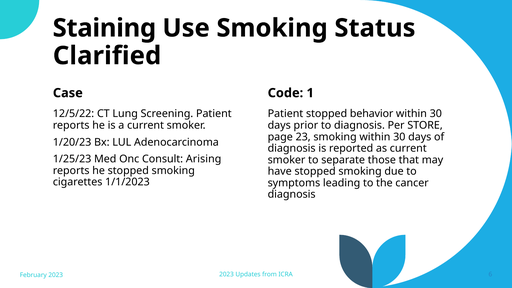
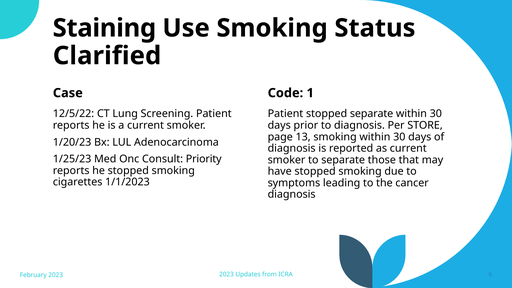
stopped behavior: behavior -> separate
23: 23 -> 13
Arising: Arising -> Priority
